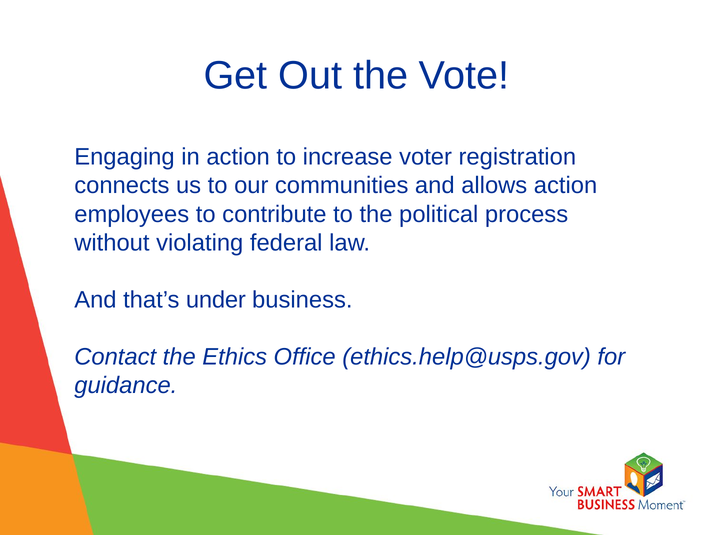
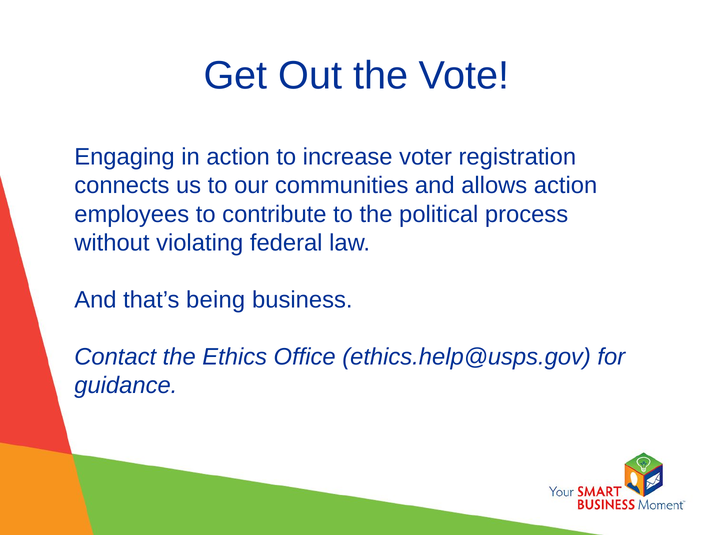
under: under -> being
